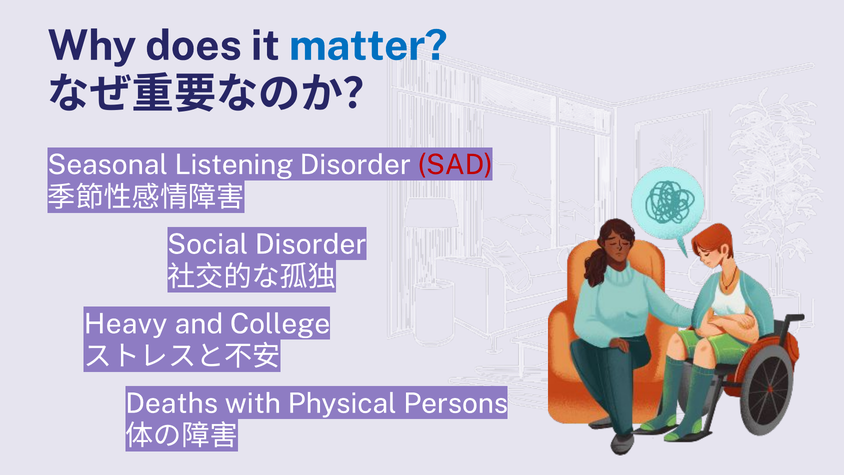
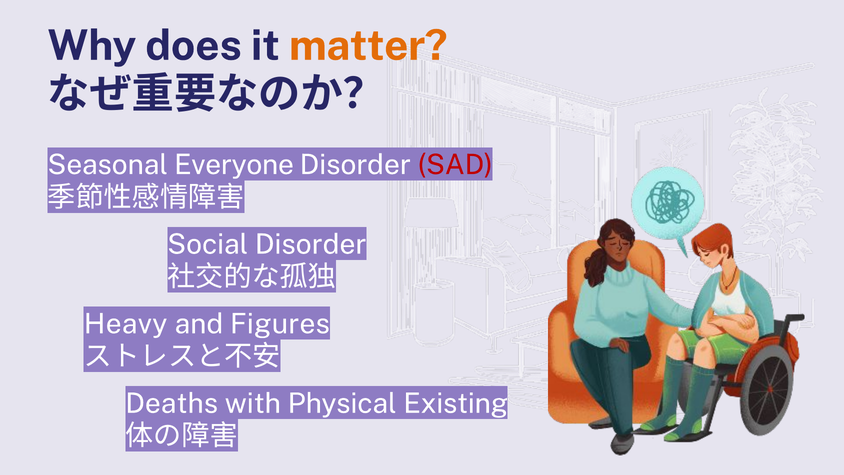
matter colour: blue -> orange
Listening: Listening -> Everyone
College: College -> Figures
Persons: Persons -> Existing
